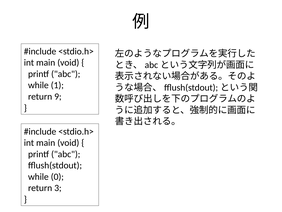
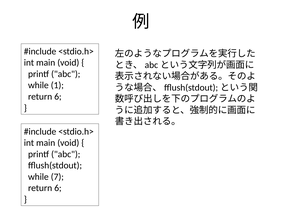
9 at (58, 96): 9 -> 6
0: 0 -> 7
3 at (58, 188): 3 -> 6
